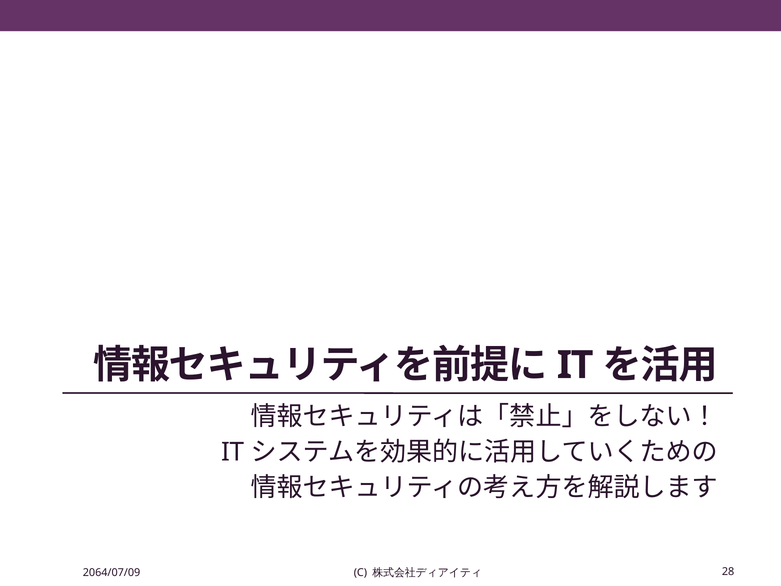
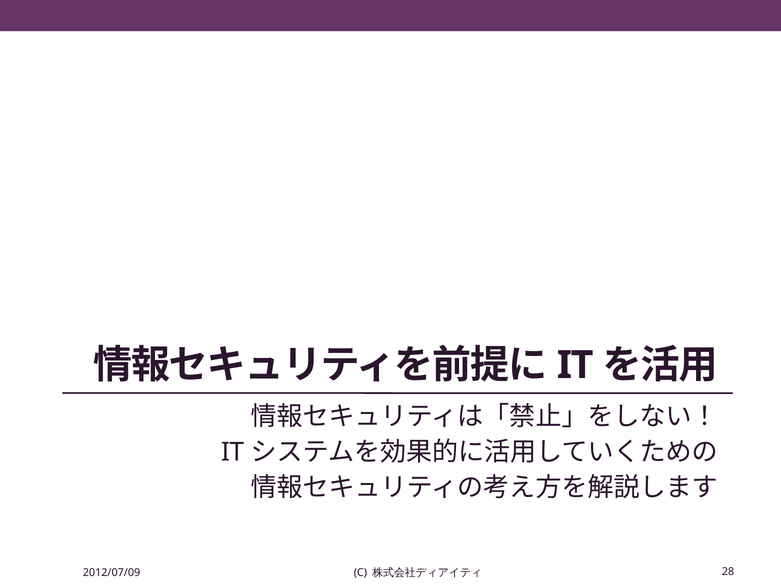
2064/07/09: 2064/07/09 -> 2012/07/09
